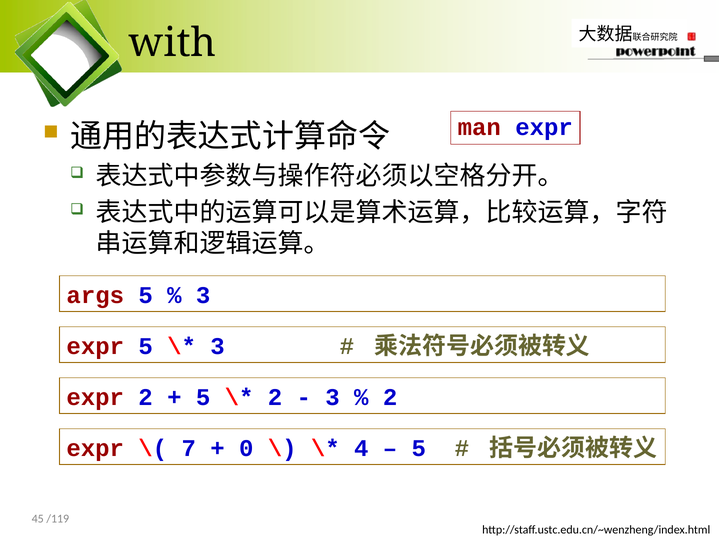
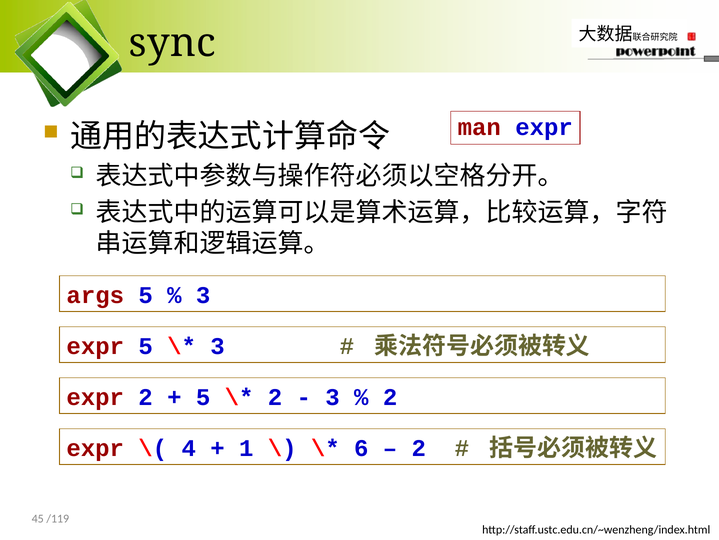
with: with -> sync
7: 7 -> 4
0: 0 -> 1
4: 4 -> 6
5 at (419, 448): 5 -> 2
